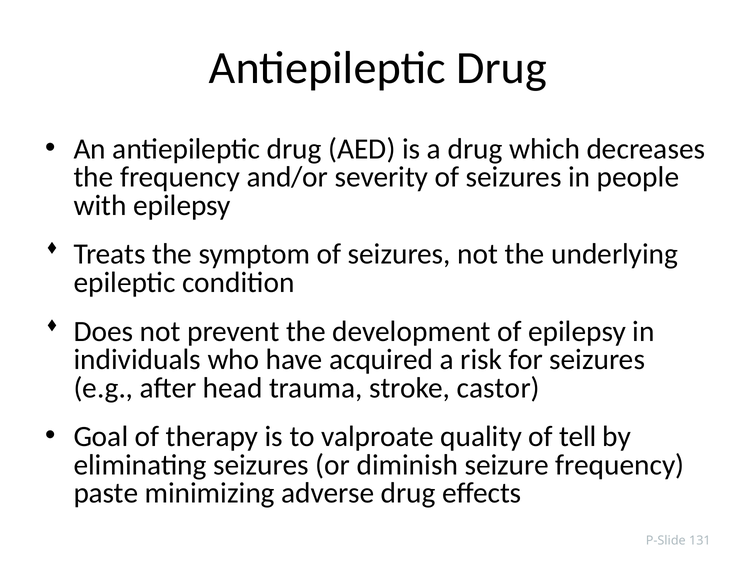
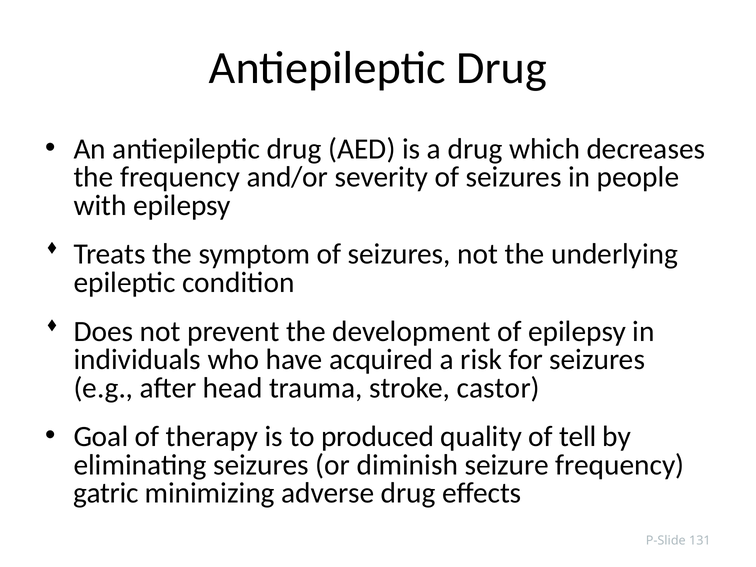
valproate: valproate -> produced
paste: paste -> gatric
